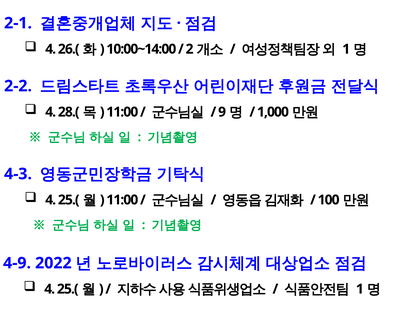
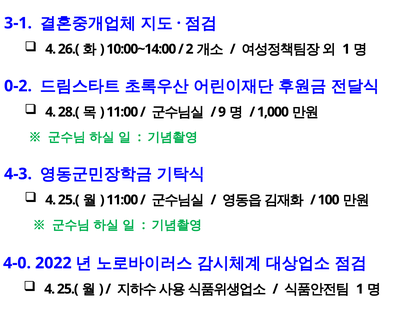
2-1: 2-1 -> 3-1
2-2: 2-2 -> 0-2
4-9: 4-9 -> 4-0
